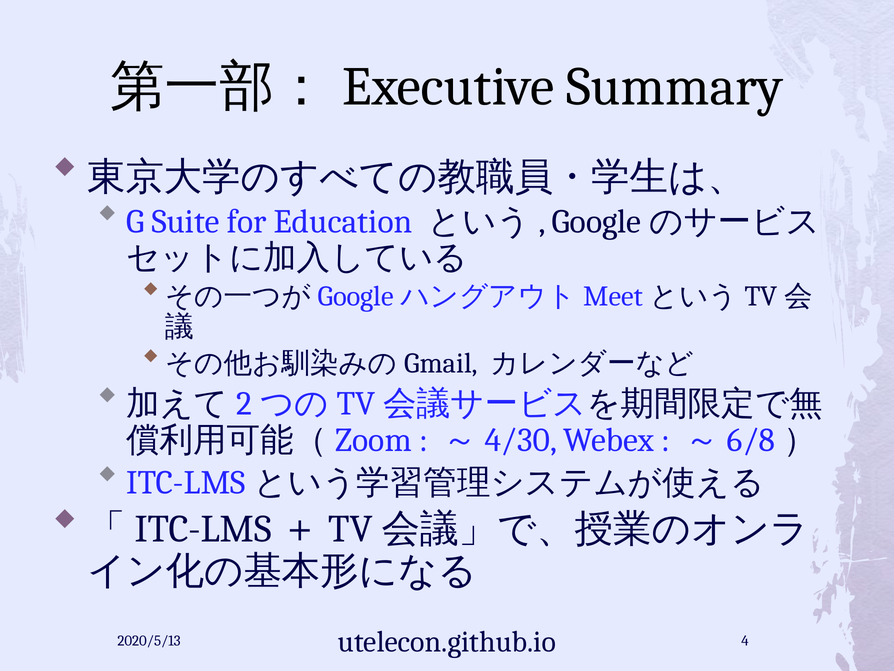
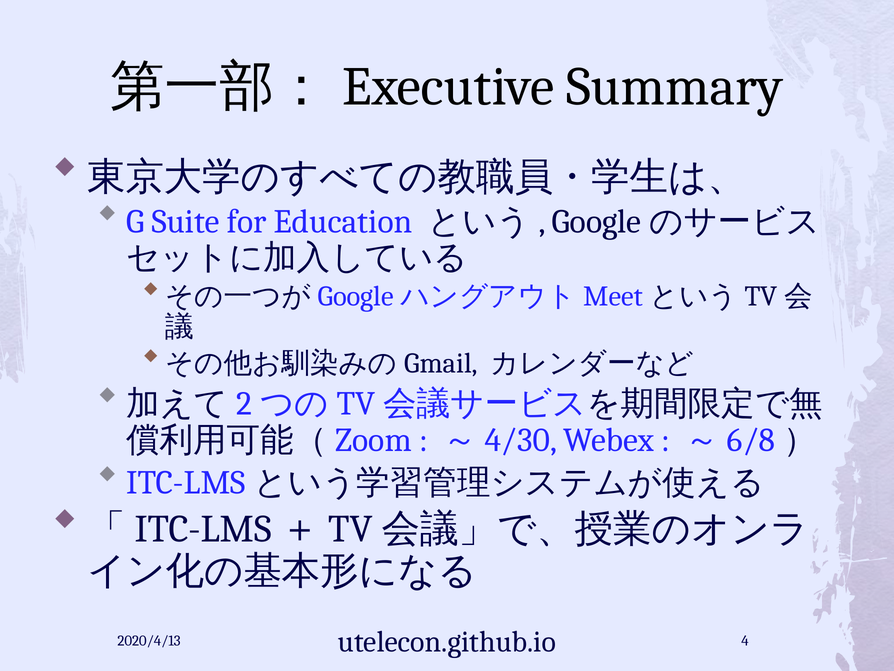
2020/5/13: 2020/5/13 -> 2020/4/13
